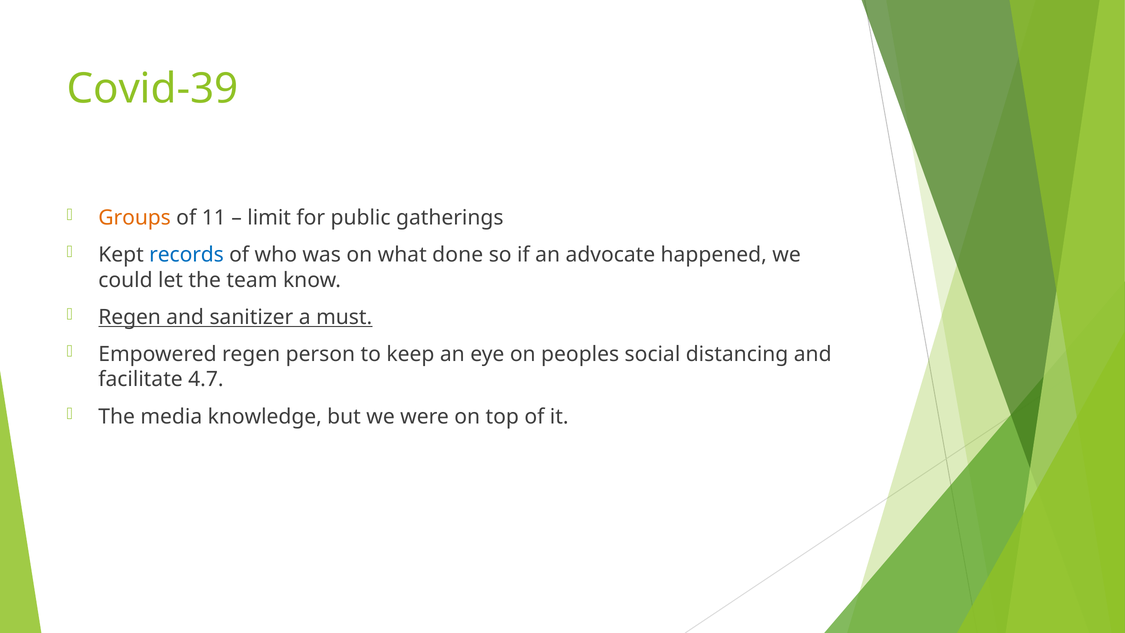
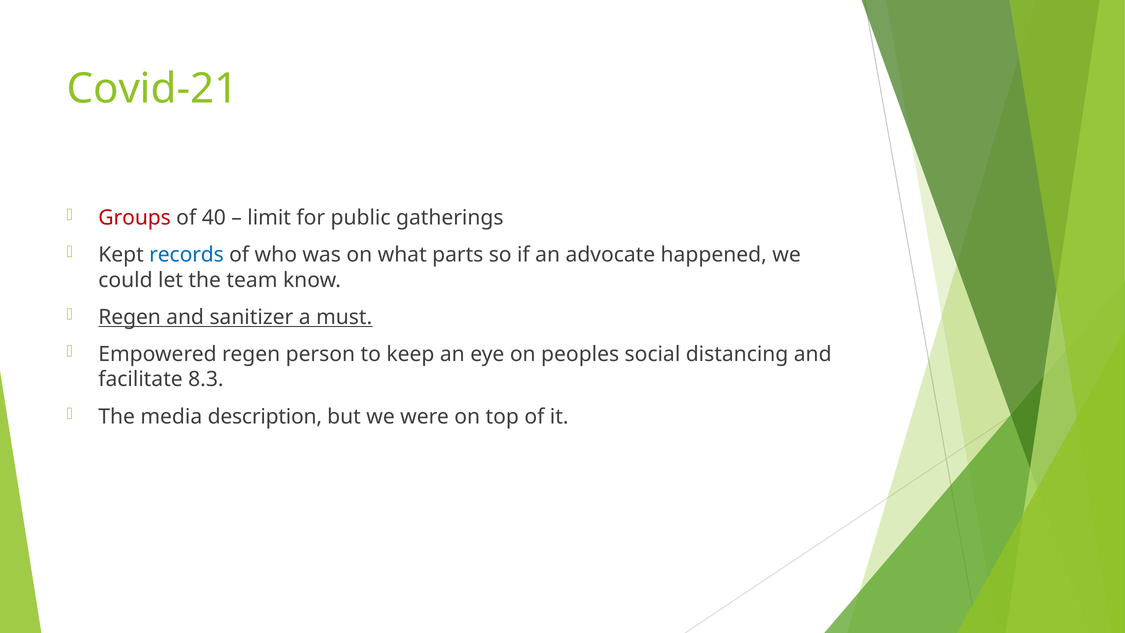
Covid-39: Covid-39 -> Covid-21
Groups colour: orange -> red
11: 11 -> 40
done: done -> parts
4.7: 4.7 -> 8.3
knowledge: knowledge -> description
